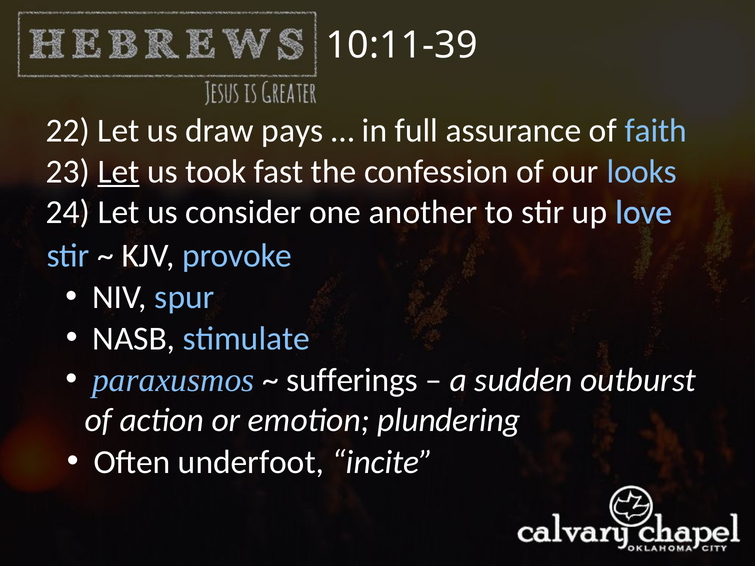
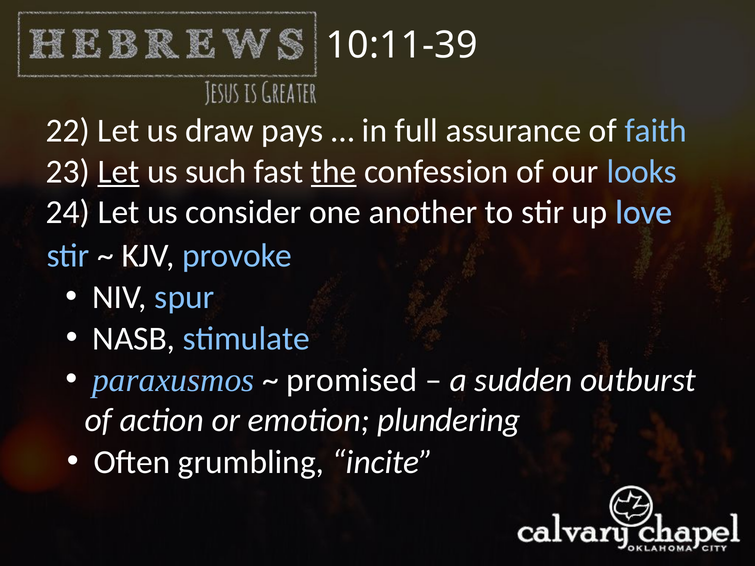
took: took -> such
the underline: none -> present
sufferings: sufferings -> promised
underfoot: underfoot -> grumbling
